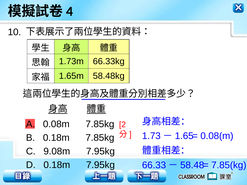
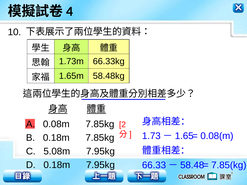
9.08m: 9.08m -> 5.08m
